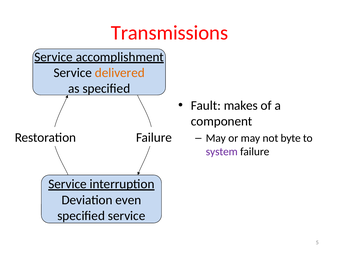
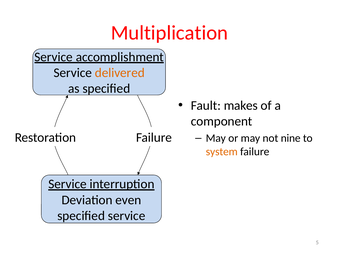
Transmissions: Transmissions -> Multiplication
byte: byte -> nine
system colour: purple -> orange
